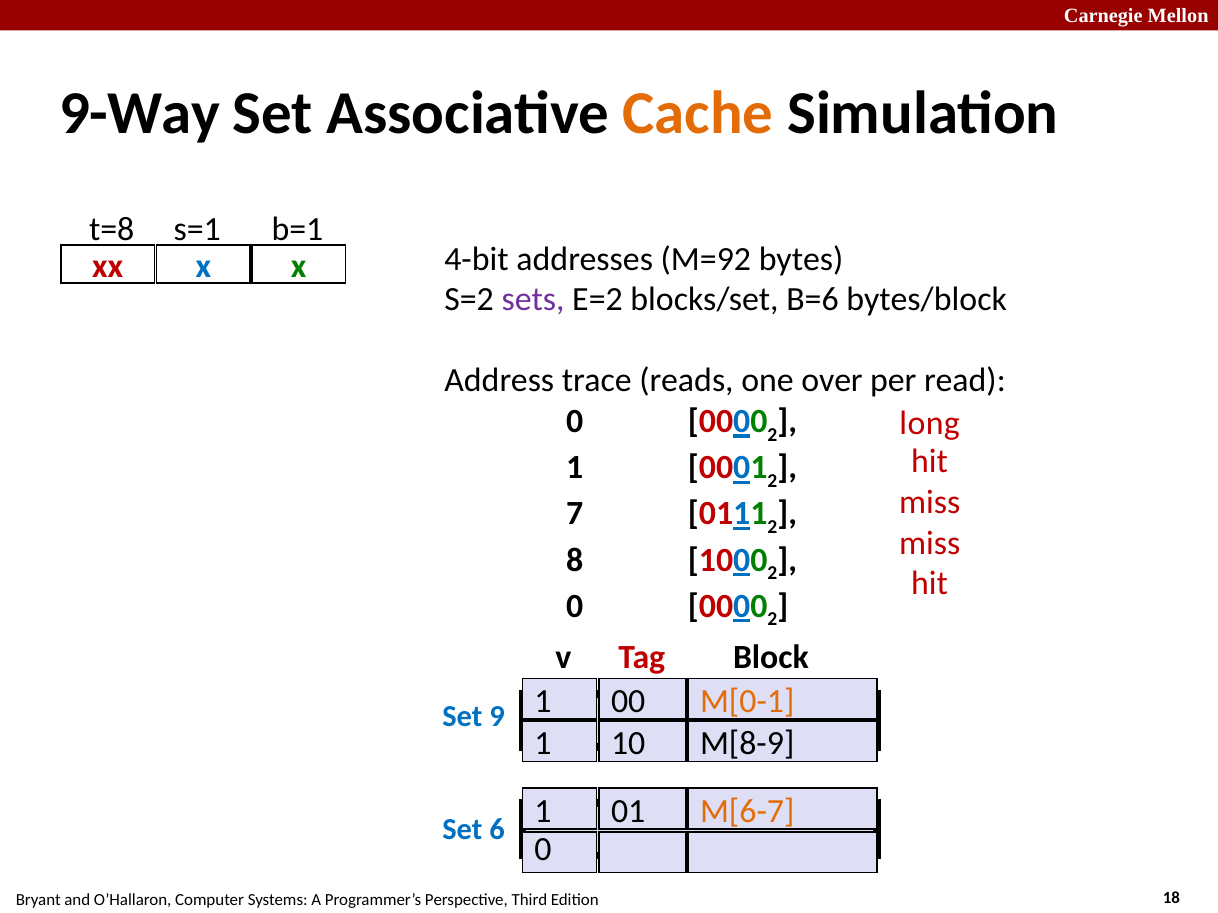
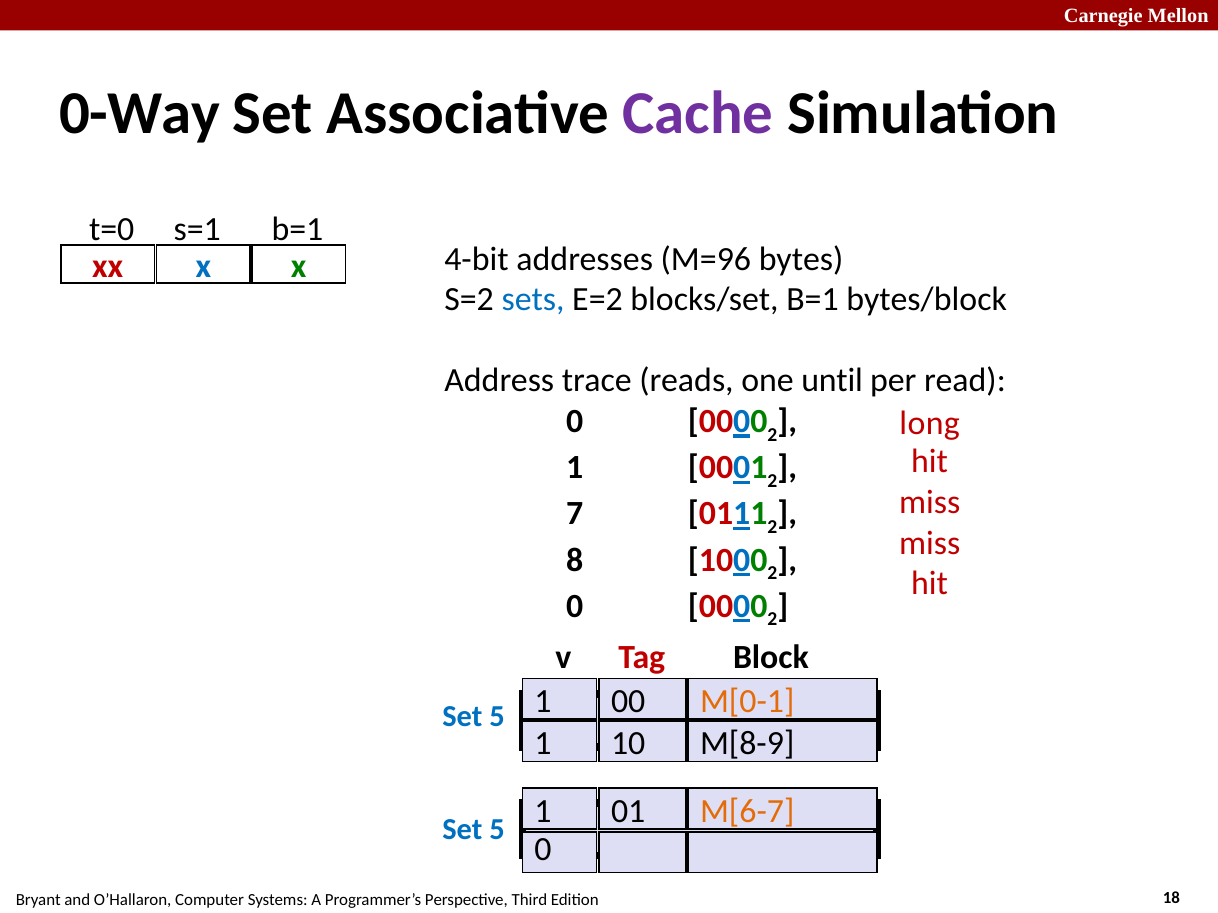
9-Way: 9-Way -> 0-Way
Cache colour: orange -> purple
t=8: t=8 -> t=0
M=92: M=92 -> M=96
sets colour: purple -> blue
blocks/set B=6: B=6 -> B=1
over: over -> until
9 at (497, 717): 9 -> 5
6 at (497, 830): 6 -> 5
